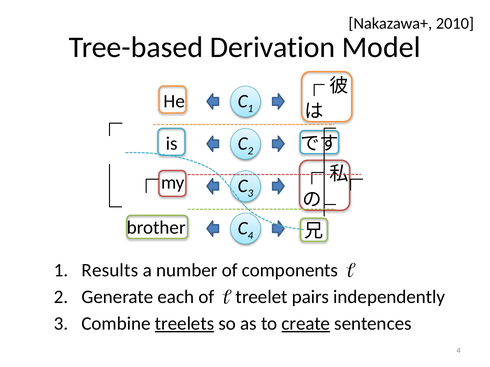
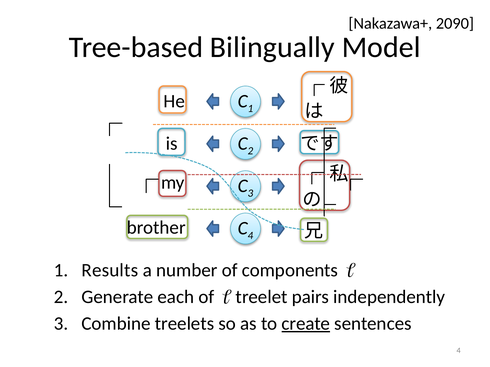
2010: 2010 -> 2090
Derivation: Derivation -> Bilingually
treelets underline: present -> none
